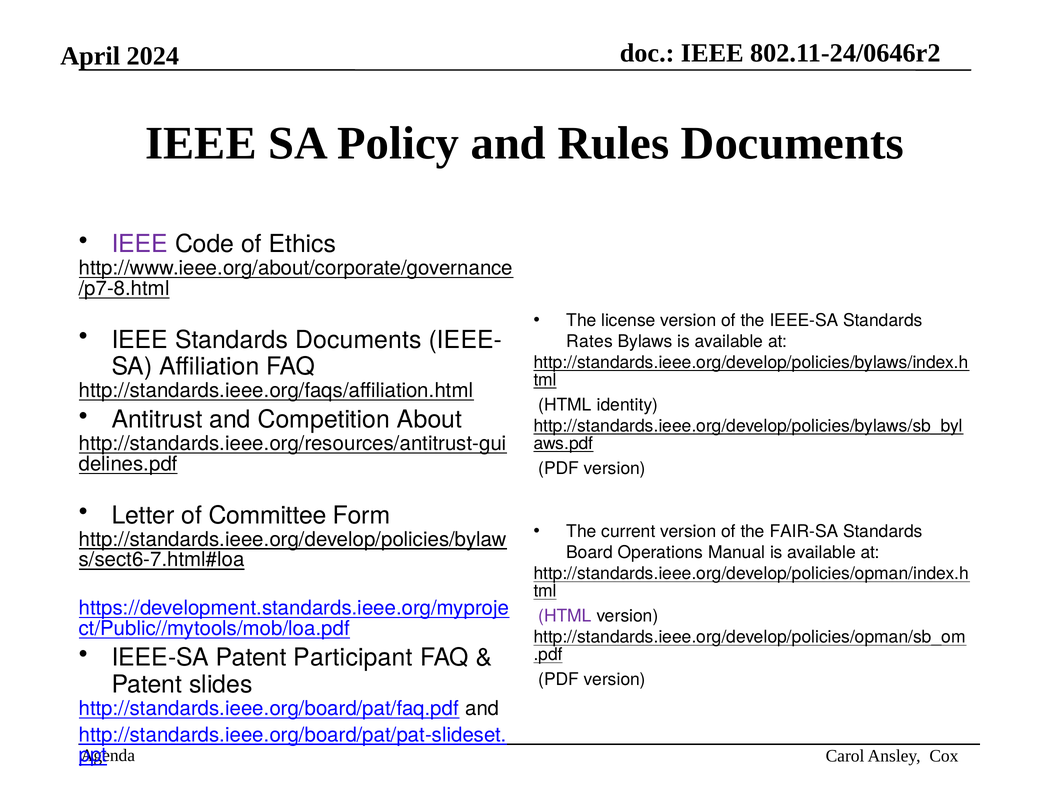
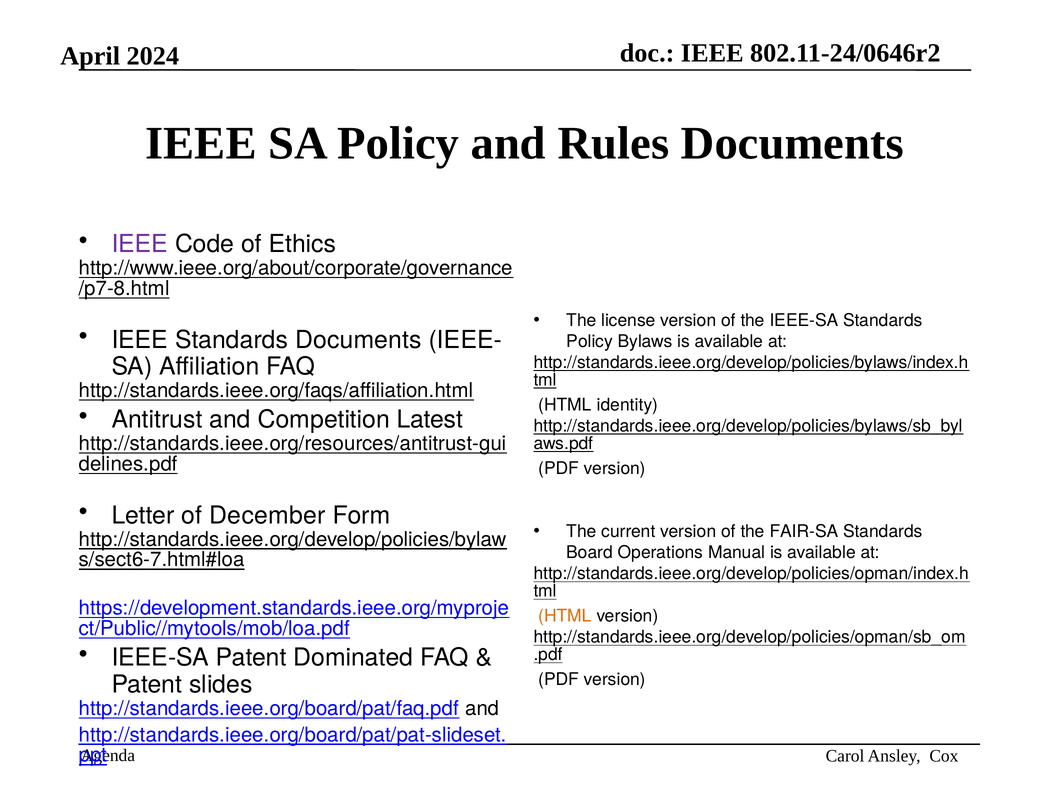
Rates at (590, 341): Rates -> Policy
About: About -> Latest
Committee: Committee -> December
HTML at (565, 616) colour: purple -> orange
Participant: Participant -> Dominated
